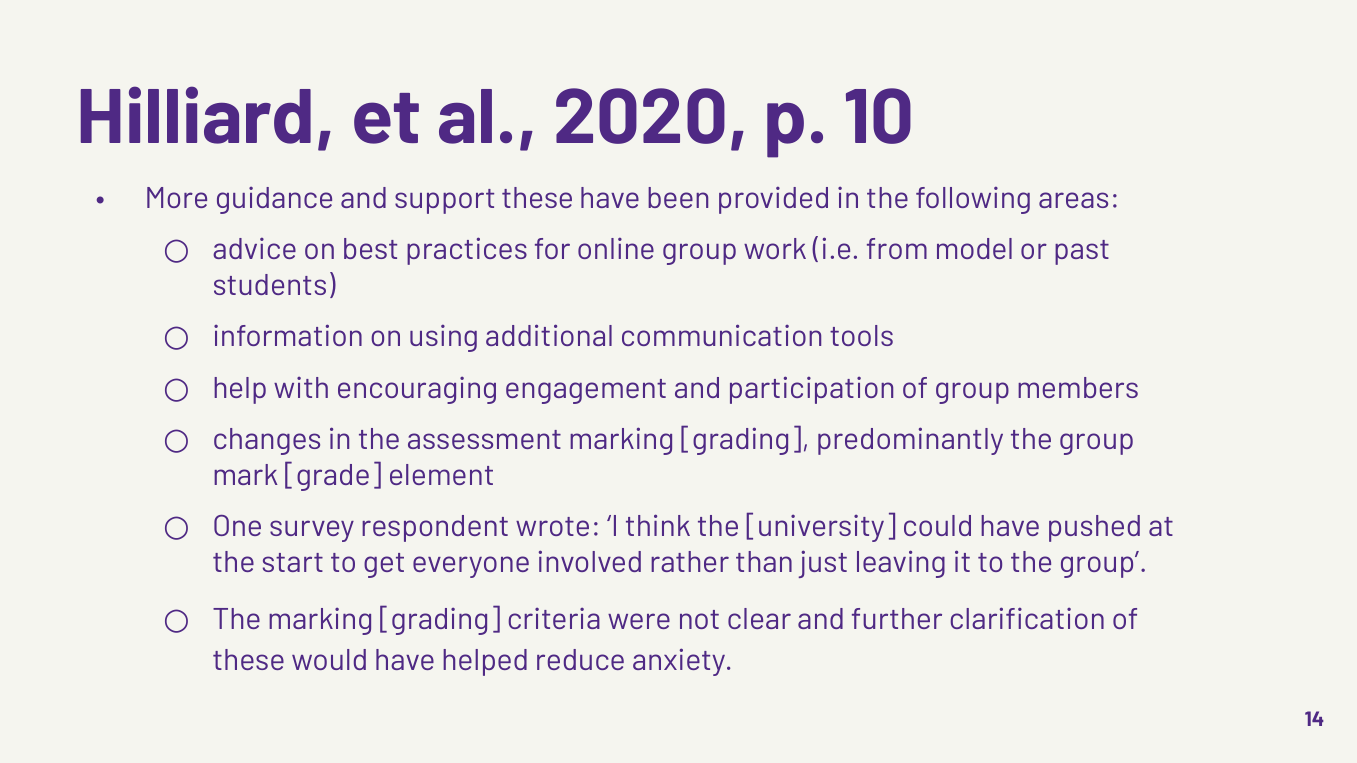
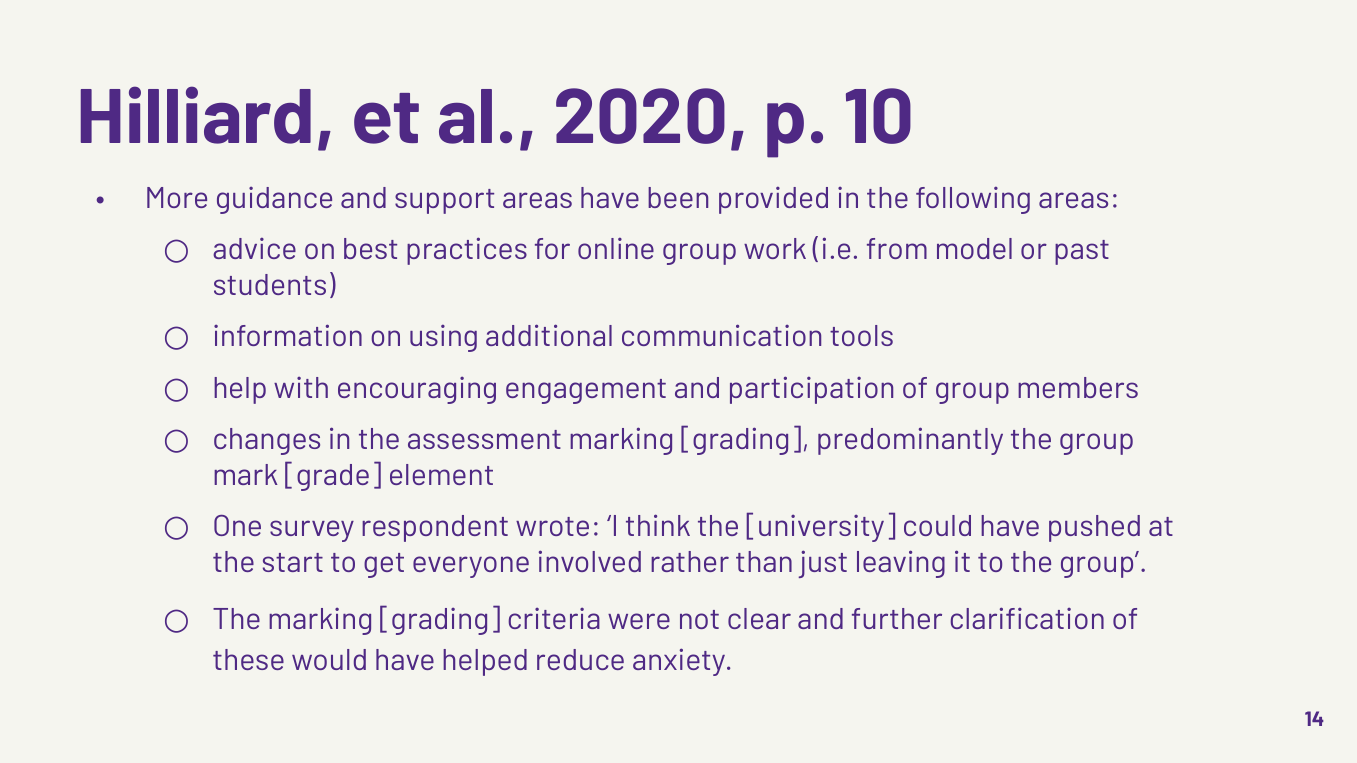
support these: these -> areas
